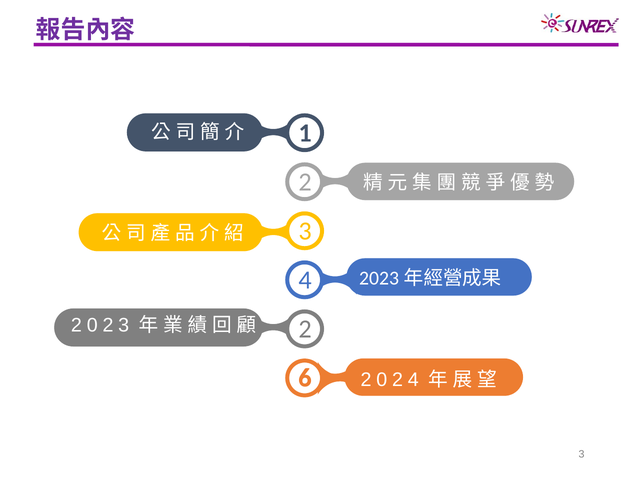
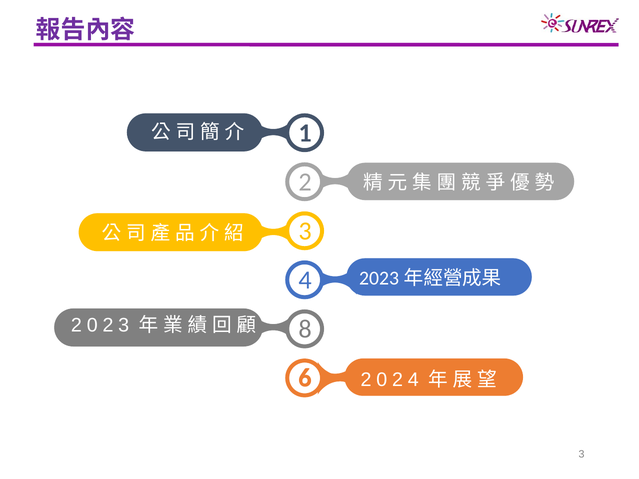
2 at (305, 329): 2 -> 8
